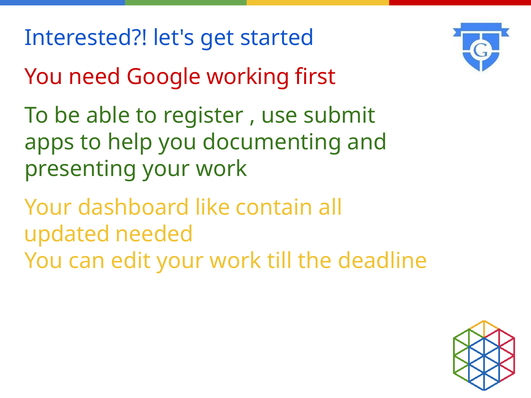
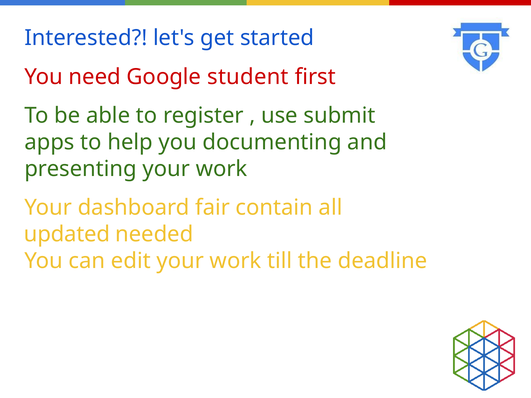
working: working -> student
like: like -> fair
